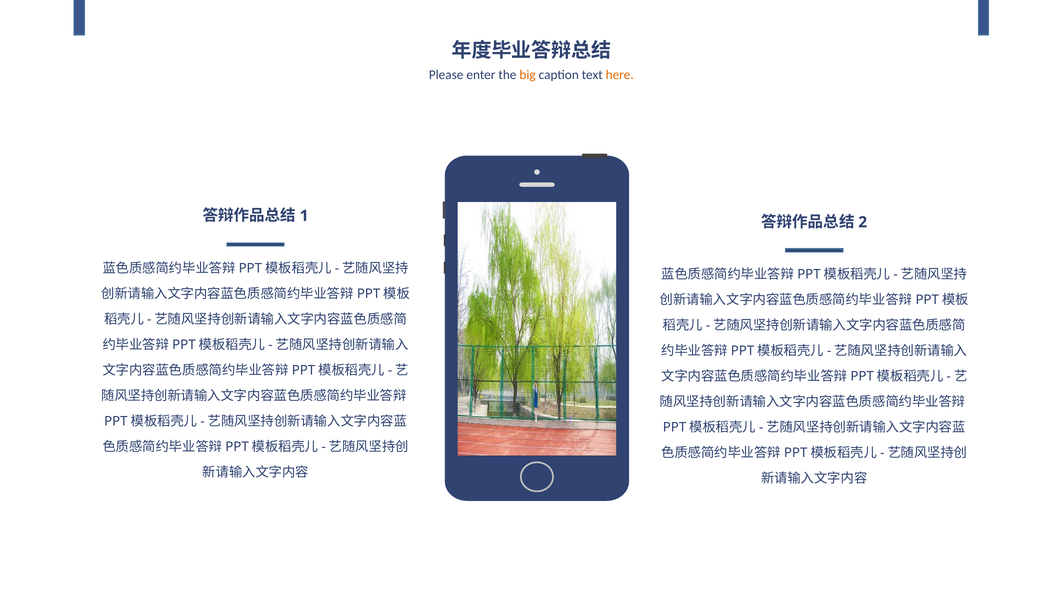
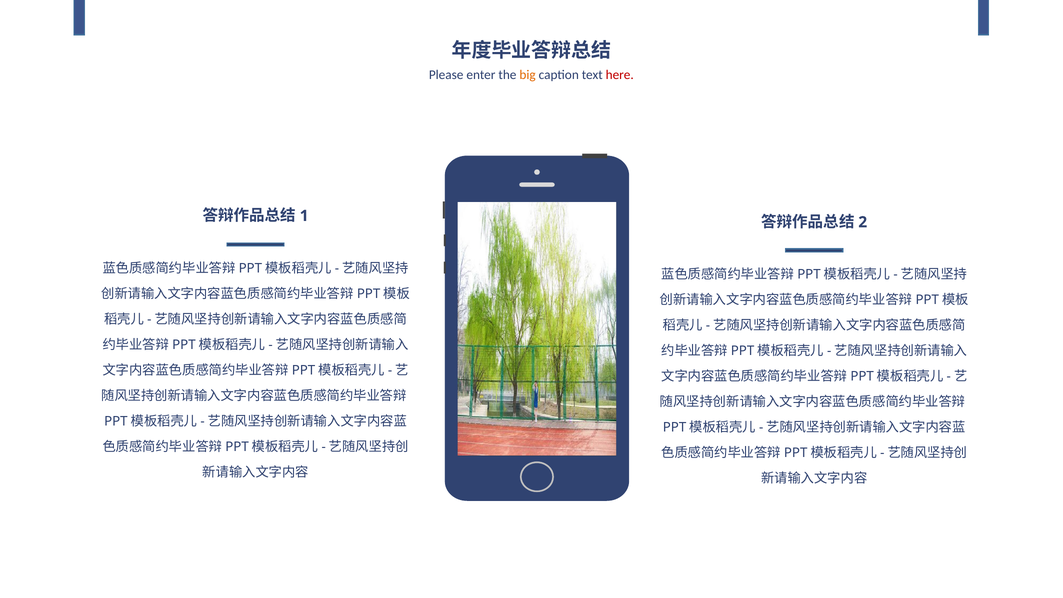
here colour: orange -> red
